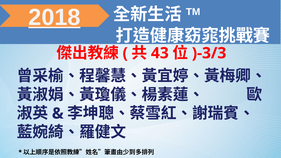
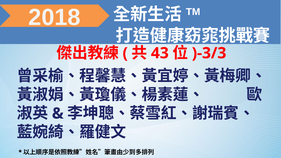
2018 underline: present -> none
